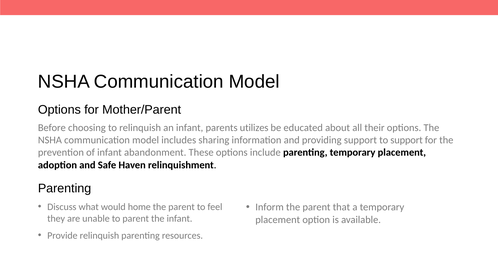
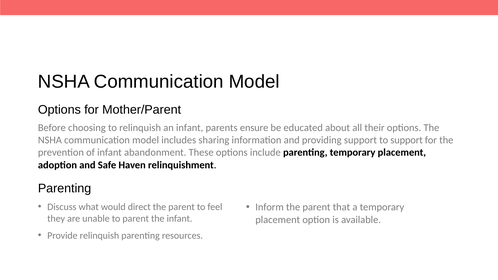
utilizes: utilizes -> ensure
home: home -> direct
